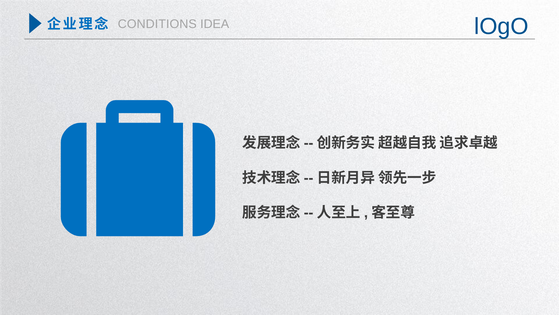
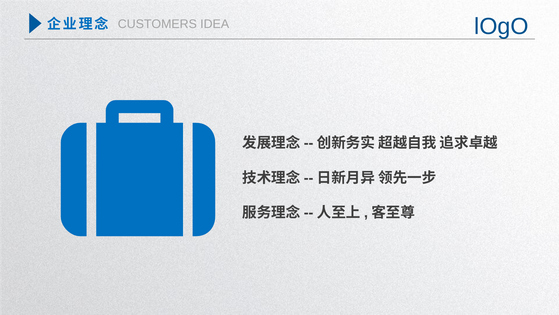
CONDITIONS: CONDITIONS -> CUSTOMERS
